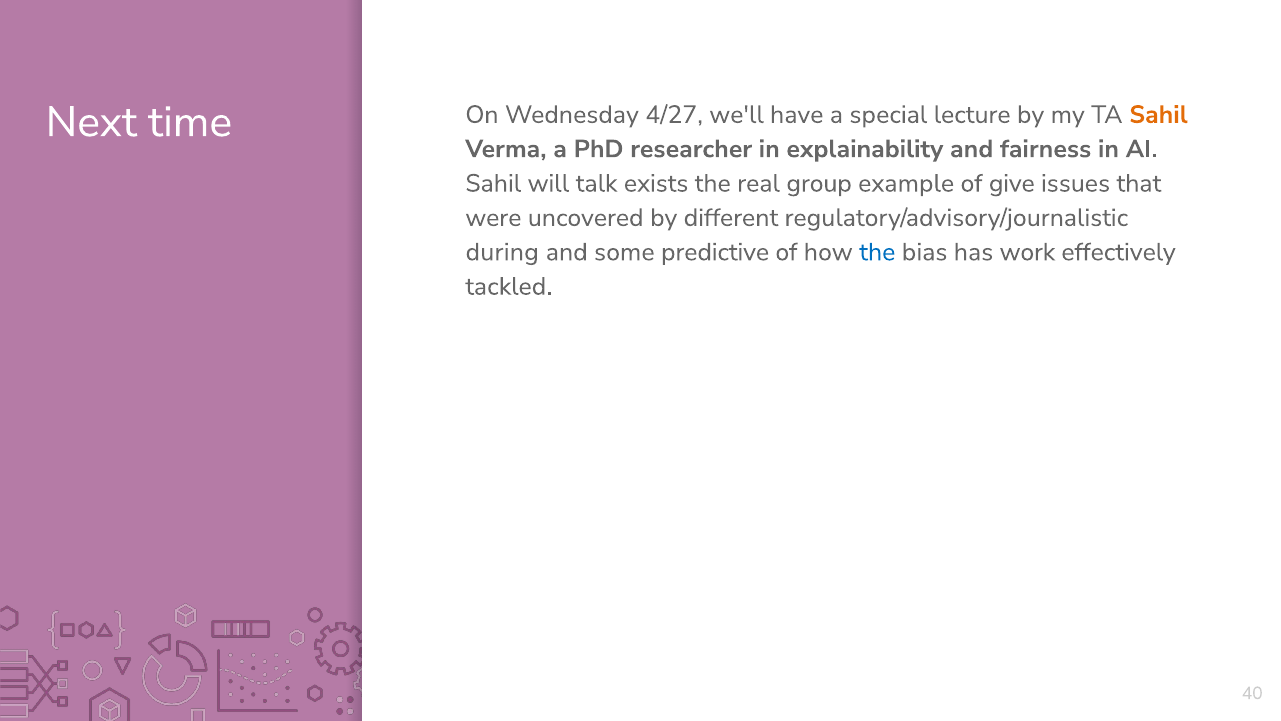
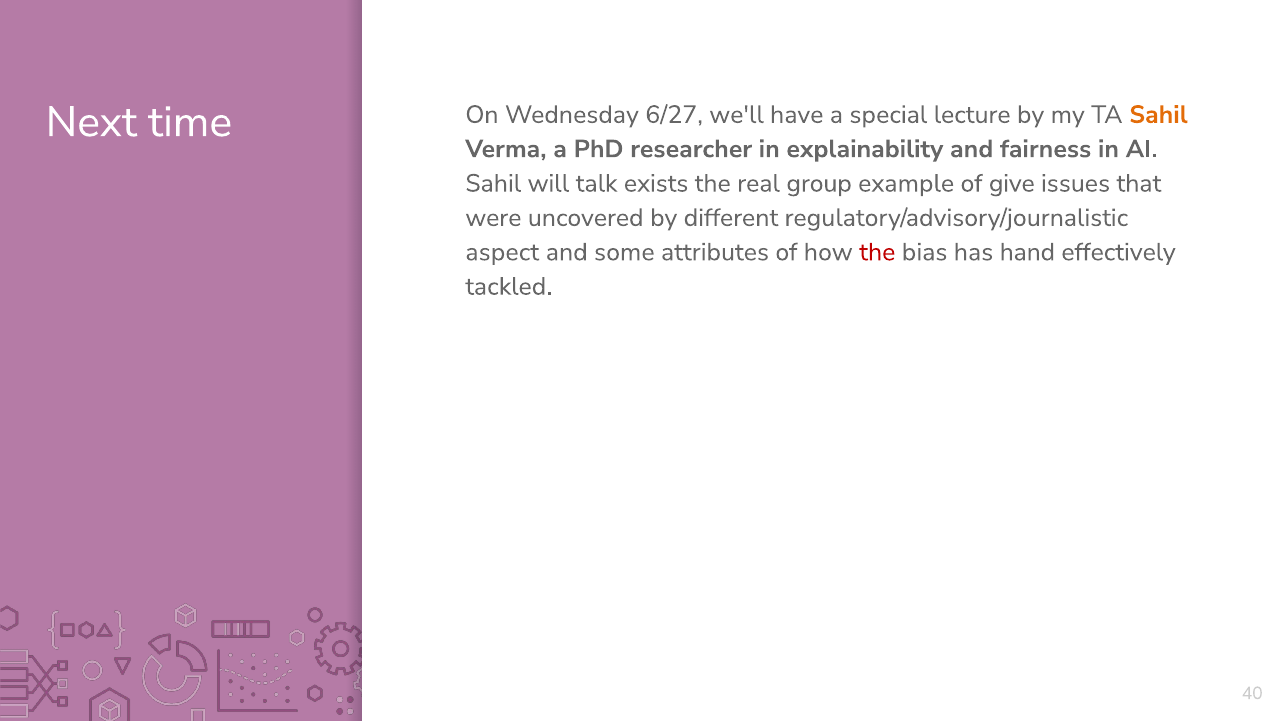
4/27: 4/27 -> 6/27
during: during -> aspect
predictive: predictive -> attributes
the at (877, 252) colour: blue -> red
work: work -> hand
